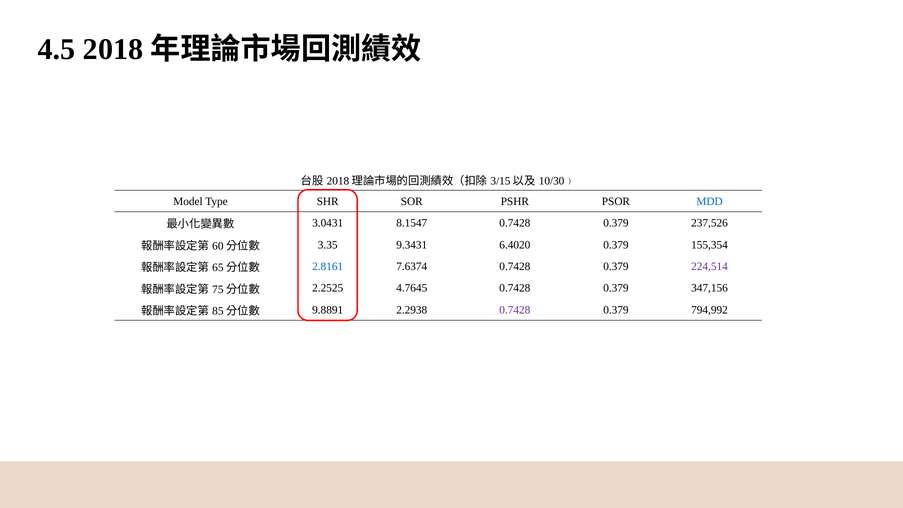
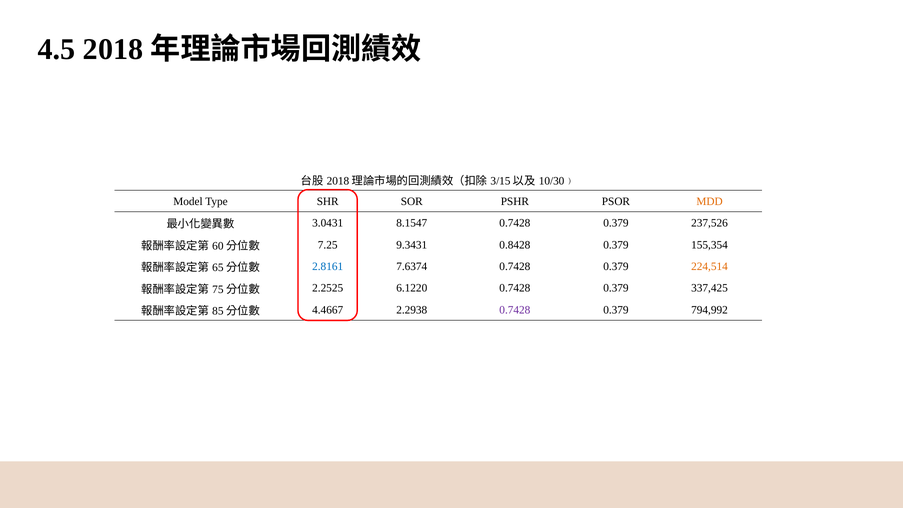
MDD colour: blue -> orange
3.35: 3.35 -> 7.25
6.4020: 6.4020 -> 0.8428
224,514 colour: purple -> orange
4.7645: 4.7645 -> 6.1220
347,156: 347,156 -> 337,425
9.8891: 9.8891 -> 4.4667
